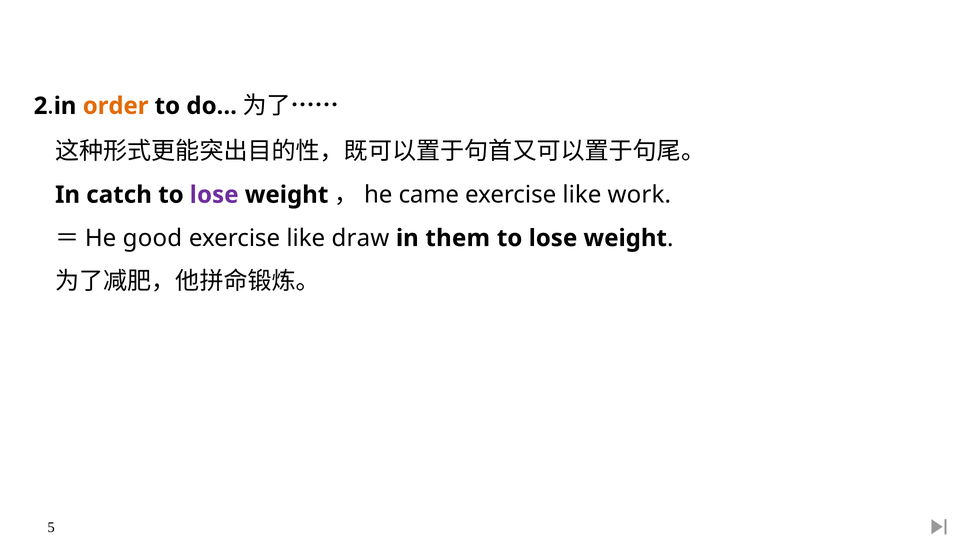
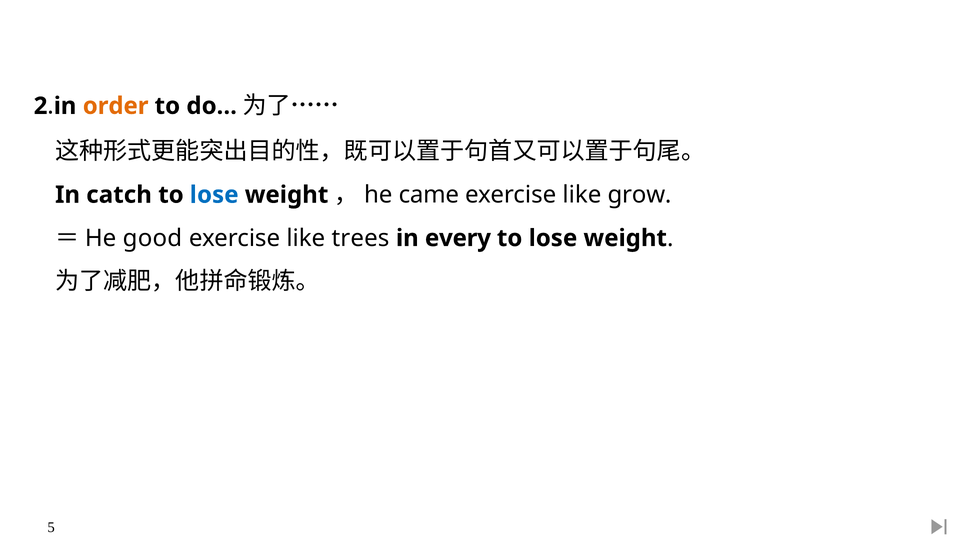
lose at (214, 195) colour: purple -> blue
work: work -> grow
draw: draw -> trees
them: them -> every
